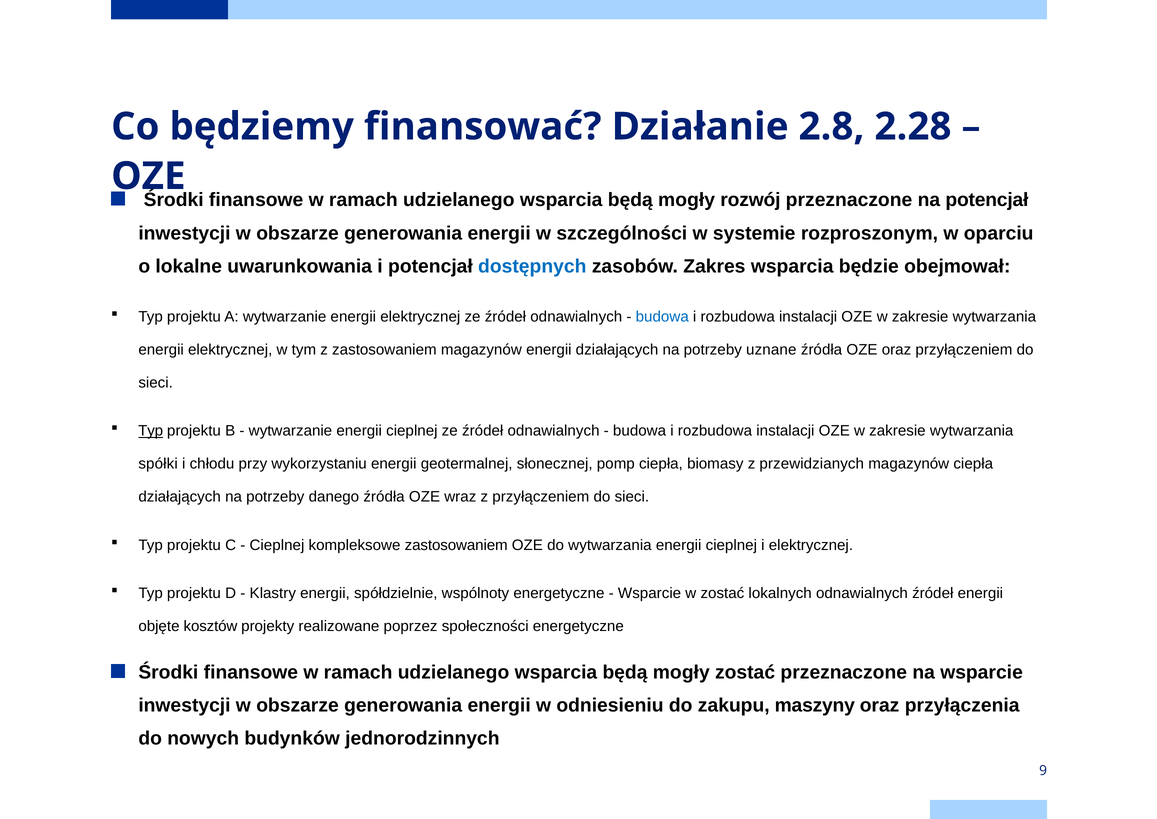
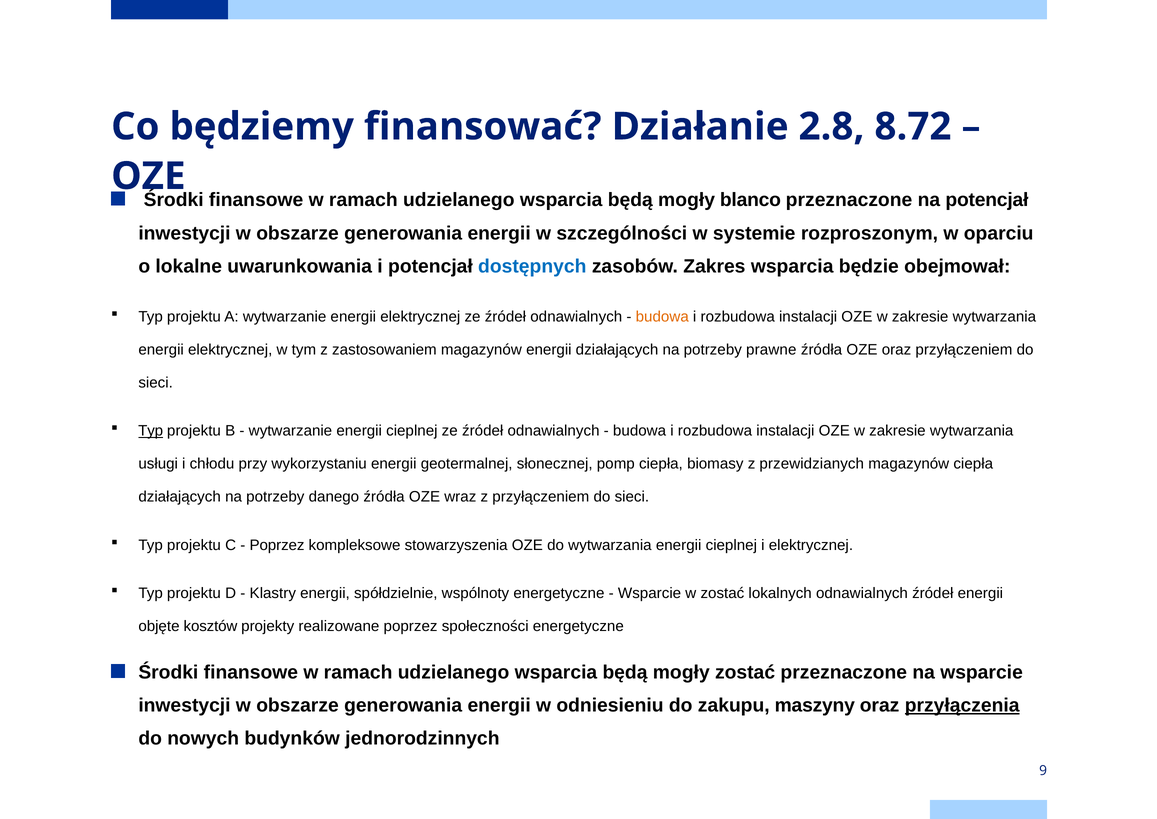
2.28: 2.28 -> 8.72
rozwój: rozwój -> blanco
budowa at (662, 316) colour: blue -> orange
uznane: uznane -> prawne
spółki: spółki -> usługi
Cieplnej at (277, 545): Cieplnej -> Poprzez
kompleksowe zastosowaniem: zastosowaniem -> stowarzyszenia
przyłączenia underline: none -> present
